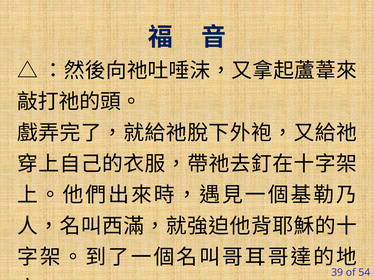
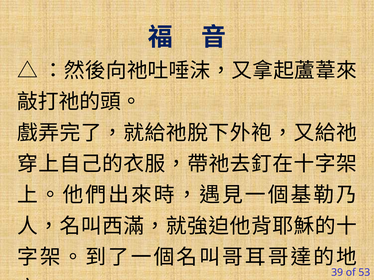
54: 54 -> 53
